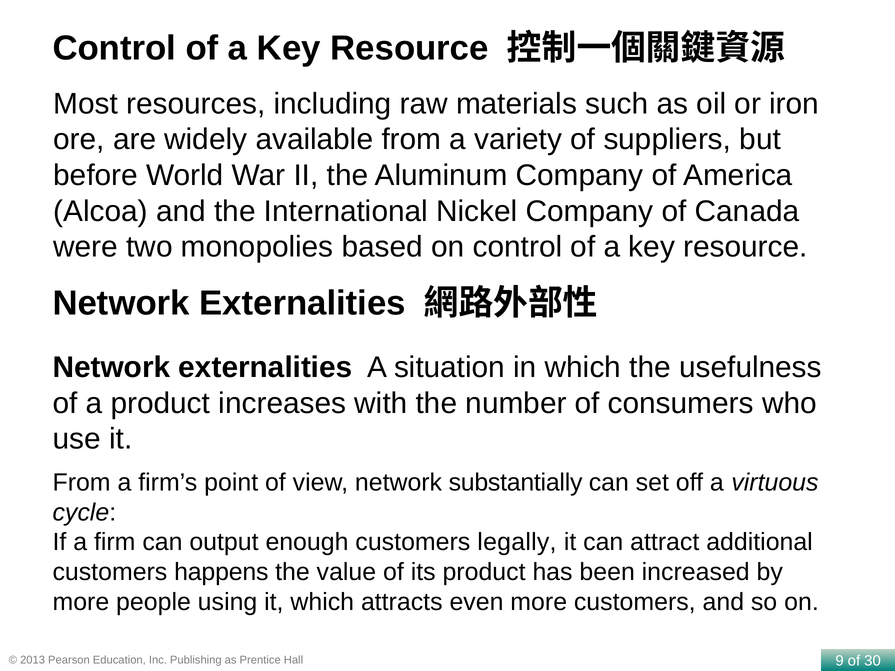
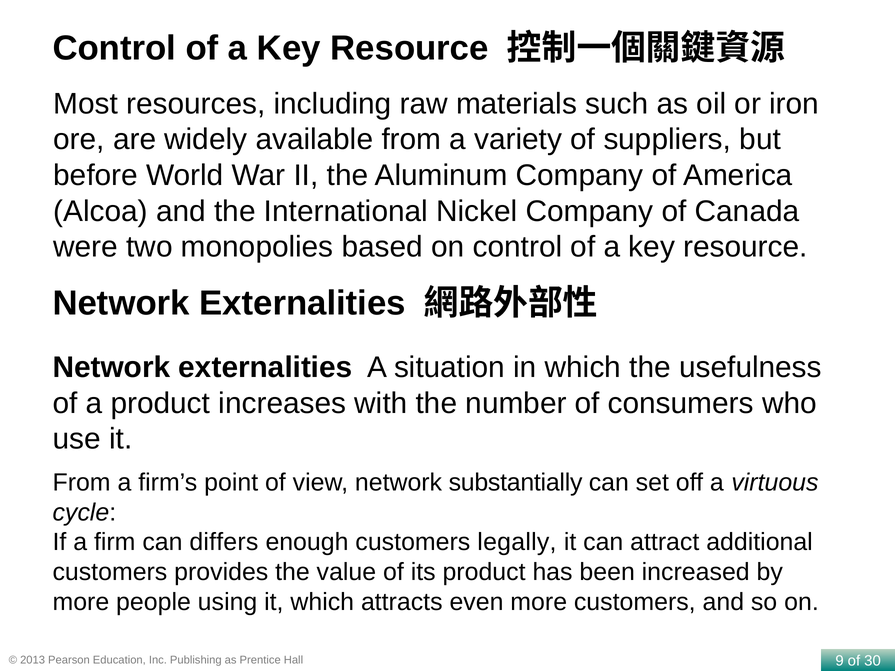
output: output -> differs
happens: happens -> provides
